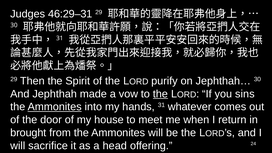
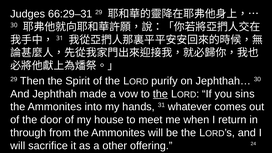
46:29–31: 46:29–31 -> 66:29–31
Ammonites at (55, 107) underline: present -> none
brought: brought -> through
head: head -> other
